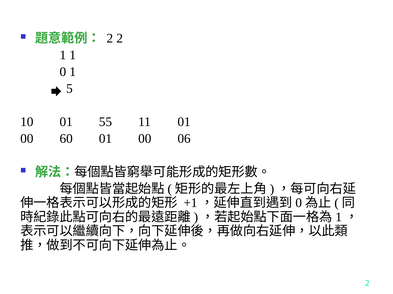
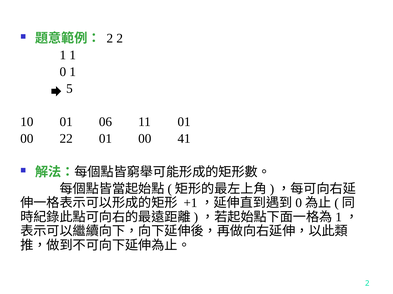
55: 55 -> 06
60: 60 -> 22
06: 06 -> 41
